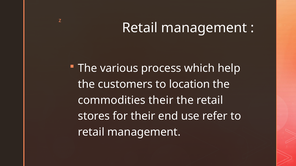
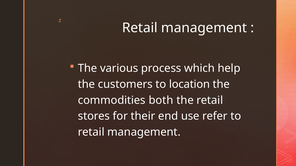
commodities their: their -> both
